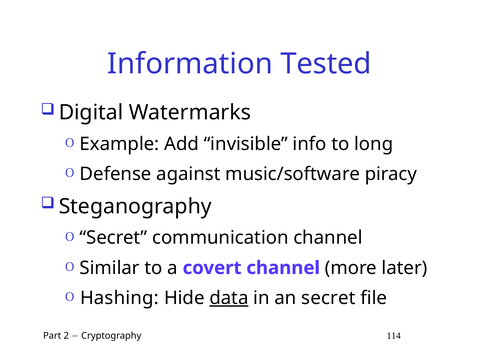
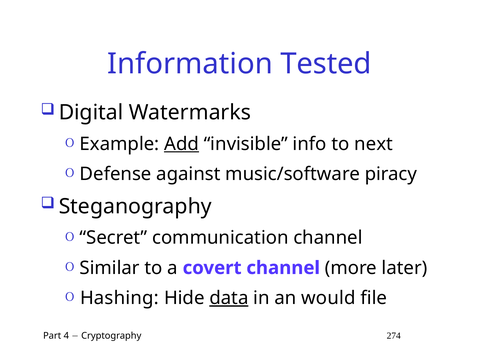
Add underline: none -> present
long: long -> next
an secret: secret -> would
2: 2 -> 4
114: 114 -> 274
